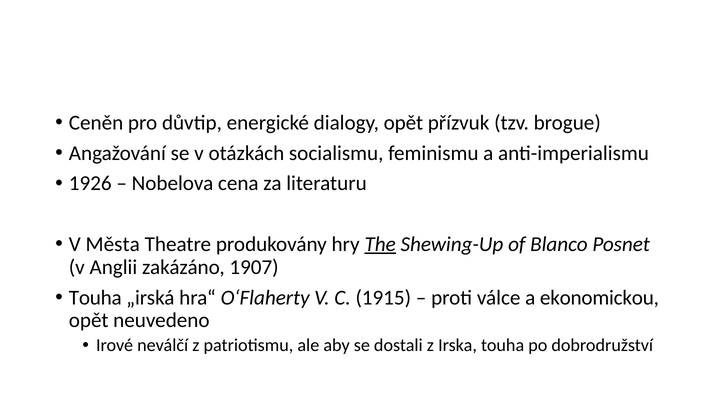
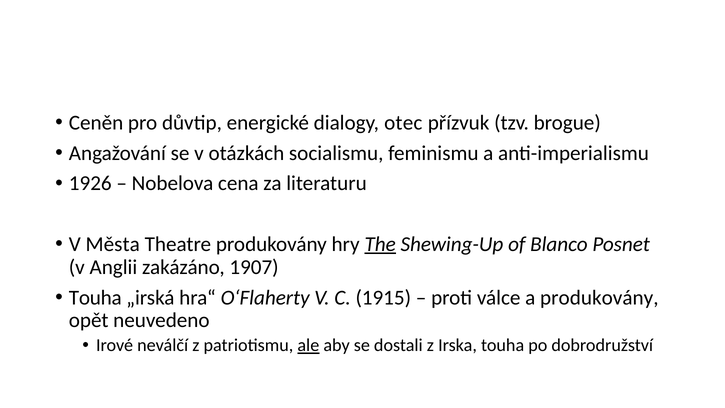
dialogy opět: opět -> otec
a ekonomickou: ekonomickou -> produkovány
ale underline: none -> present
